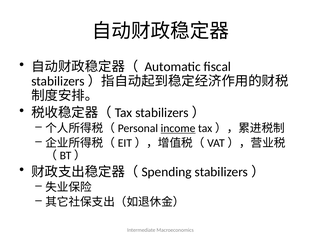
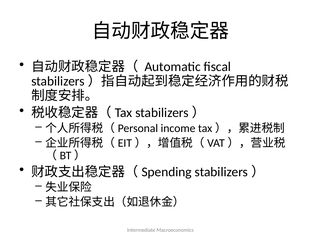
income underline: present -> none
